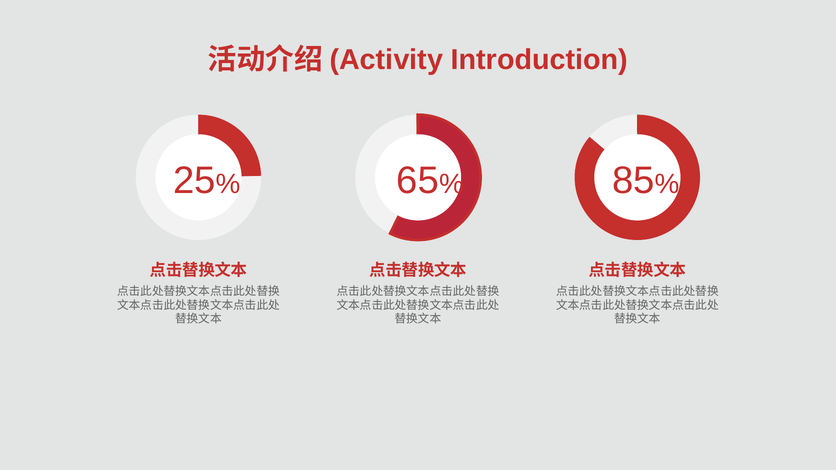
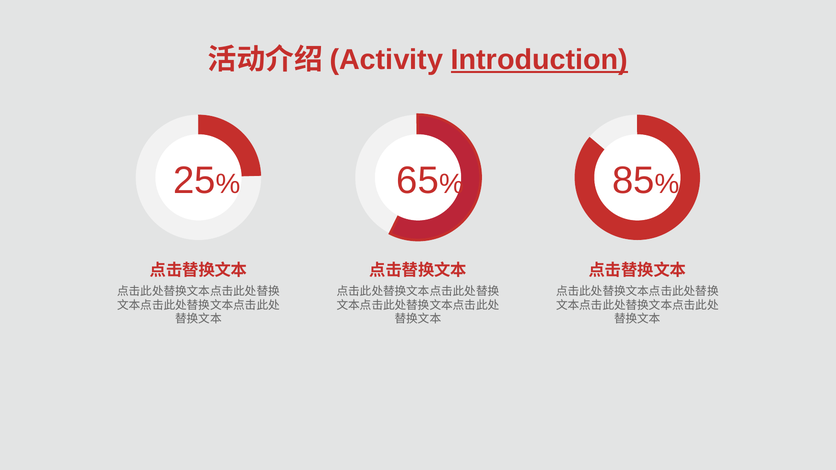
Introduction underline: none -> present
